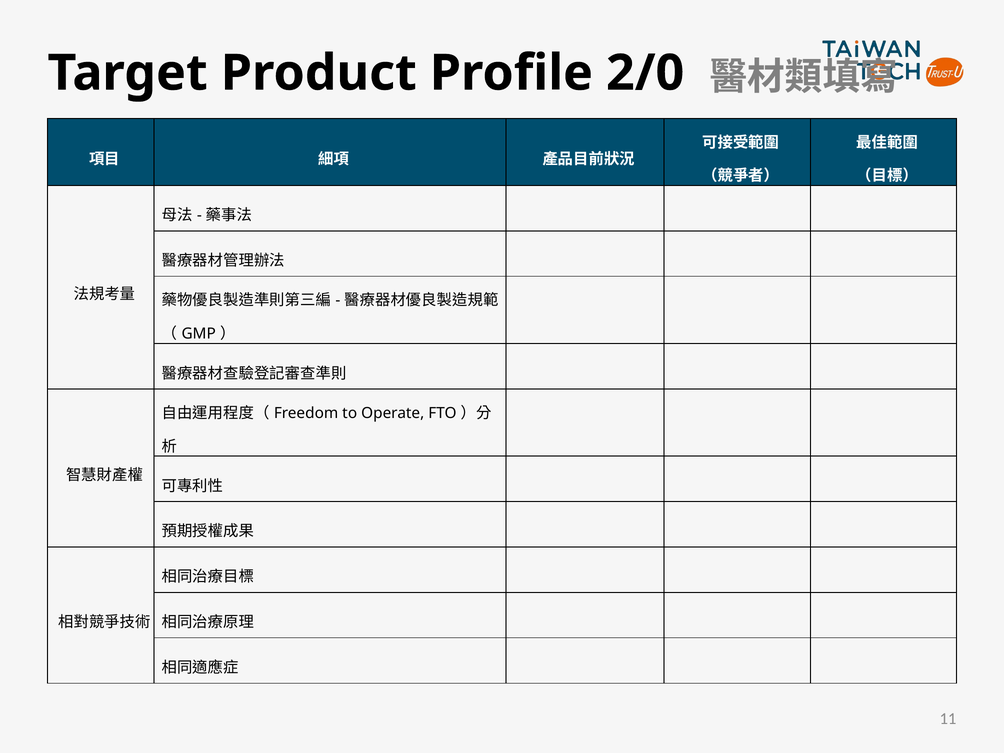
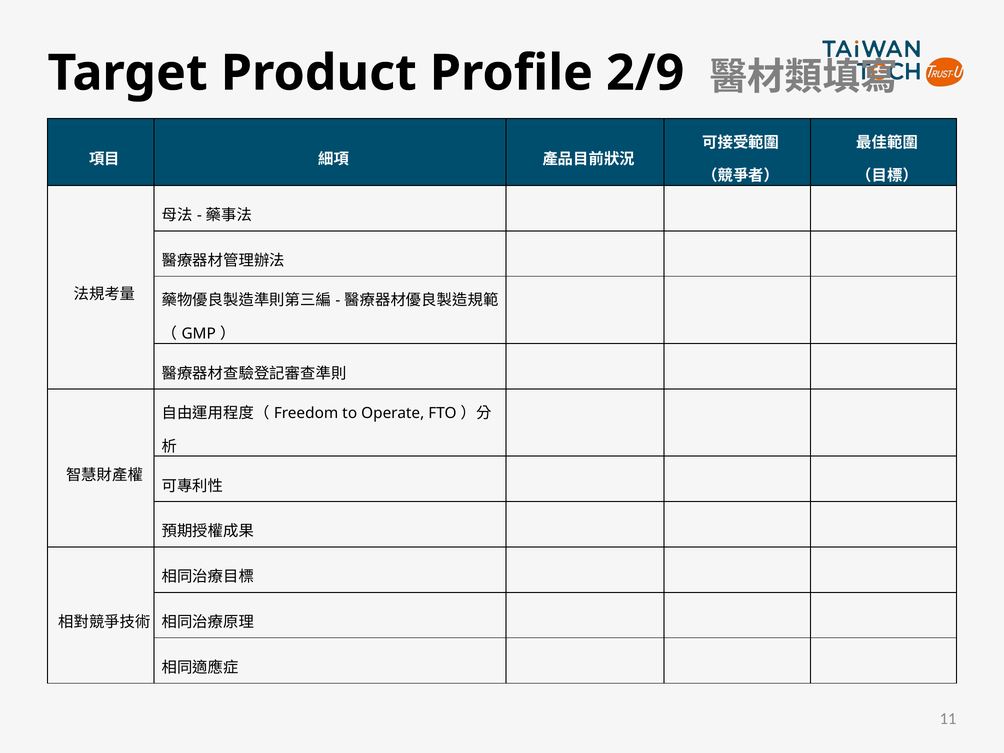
2/0: 2/0 -> 2/9
